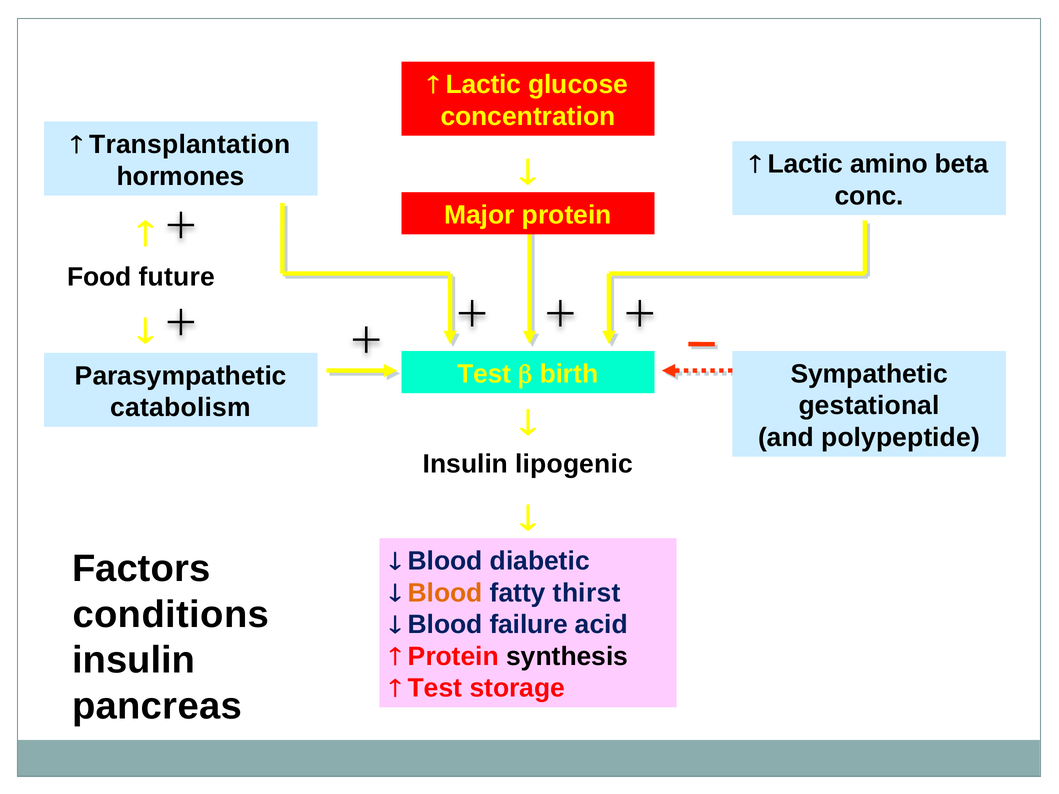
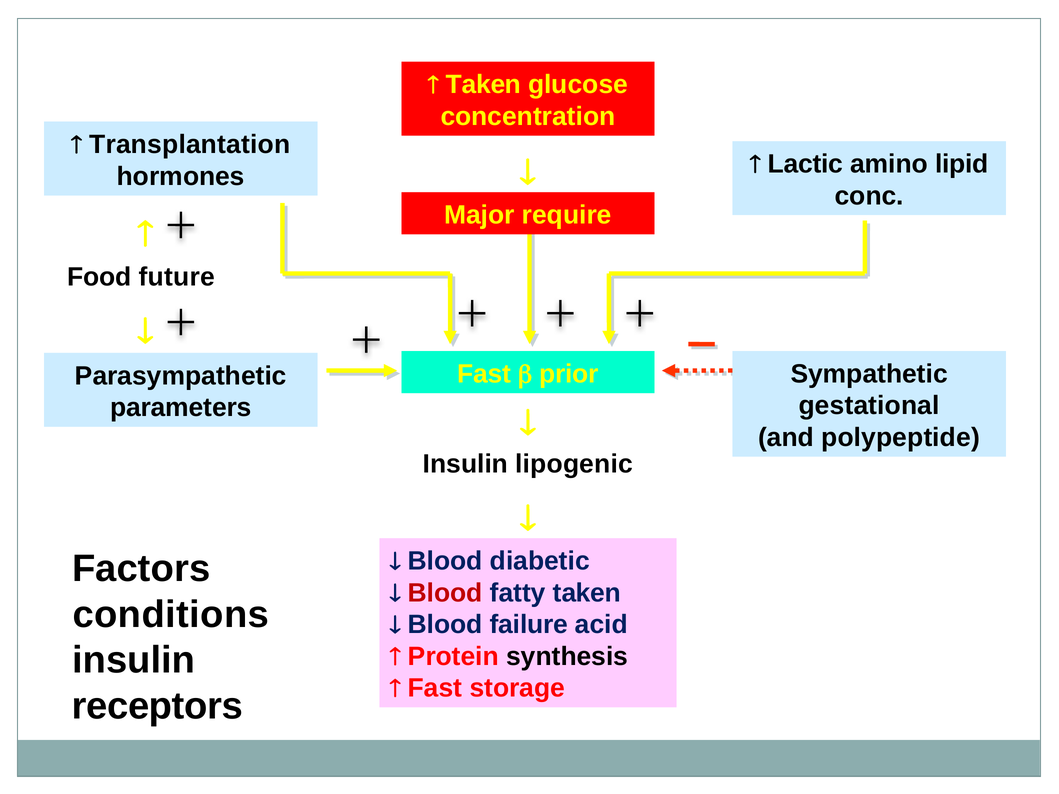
Lactic at (483, 85): Lactic -> Taken
beta: beta -> lipid
Major protein: protein -> require
Test at (484, 374): Test -> Fast
birth: birth -> prior
catabolism: catabolism -> parameters
Blood at (445, 593) colour: orange -> red
fatty thirst: thirst -> taken
Test at (435, 688): Test -> Fast
pancreas: pancreas -> receptors
